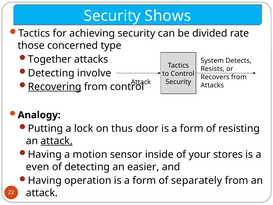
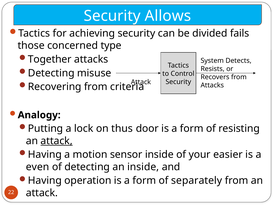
Shows: Shows -> Allows
rate: rate -> fails
involve: involve -> misuse
Recovering underline: present -> none
from control: control -> criteria
stores: stores -> easier
an easier: easier -> inside
